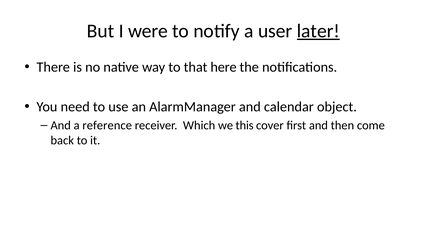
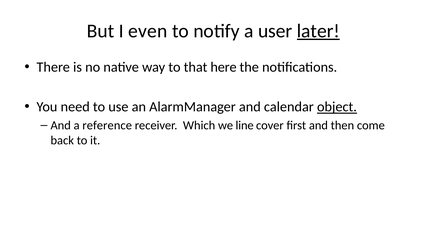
were: were -> even
object underline: none -> present
this: this -> line
